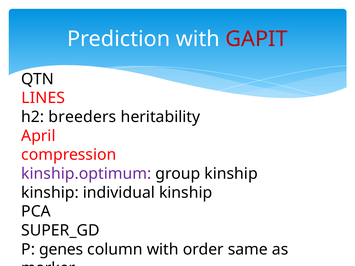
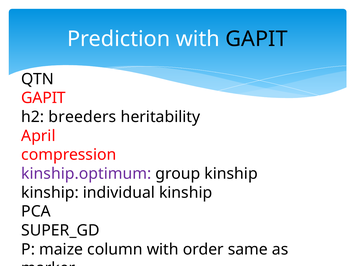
GAPIT at (256, 39) colour: red -> black
LINES at (43, 98): LINES -> GAPIT
genes: genes -> maize
